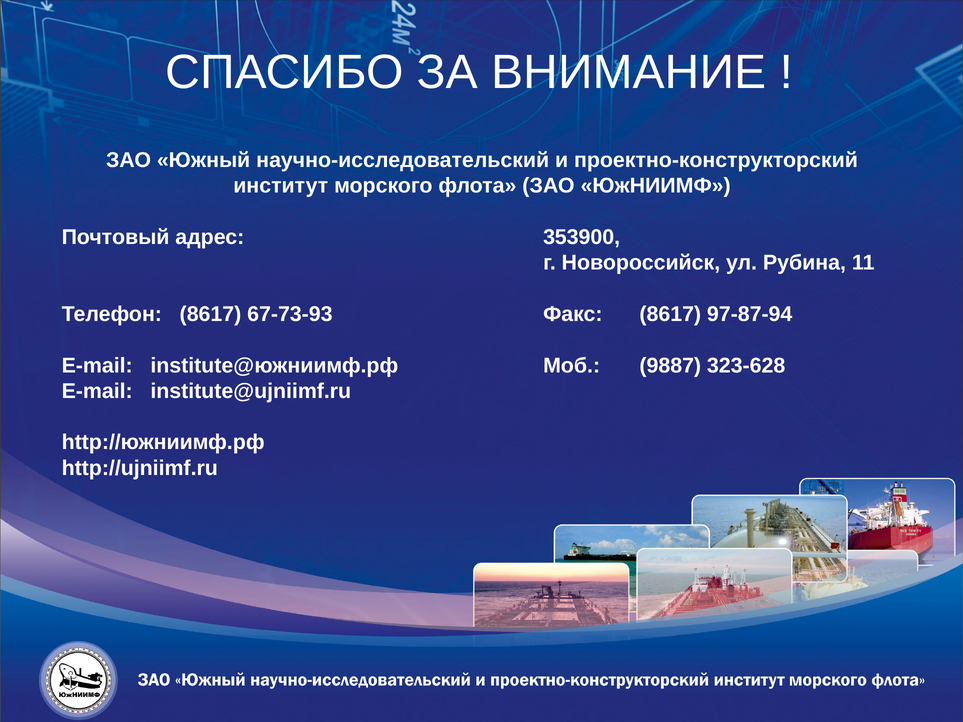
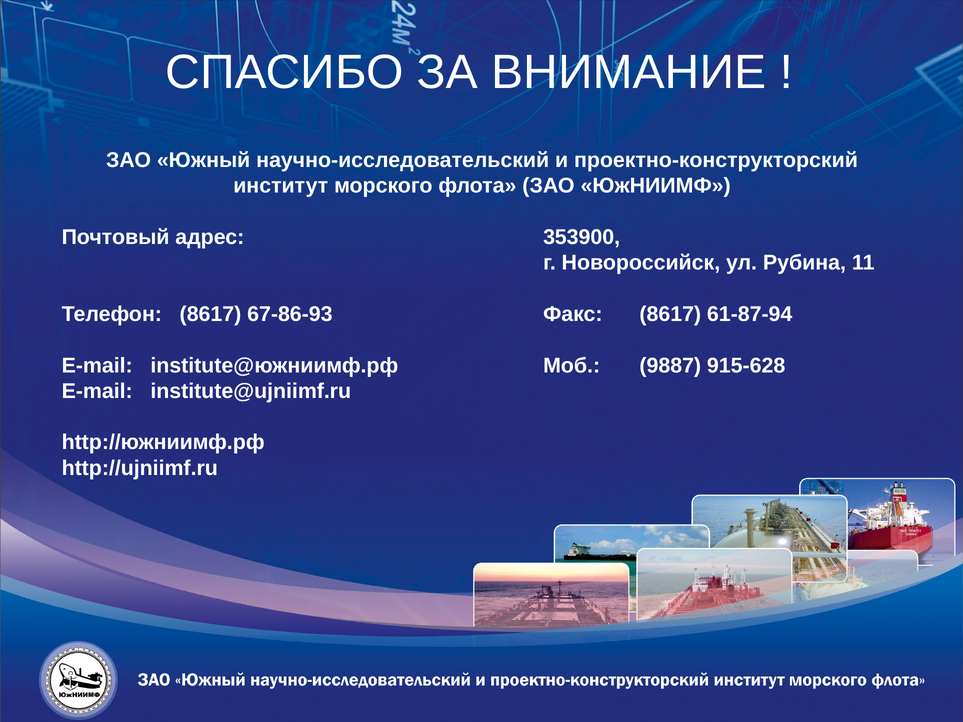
67-73-93: 67-73-93 -> 67-86-93
97-87-94: 97-87-94 -> 61-87-94
323-628: 323-628 -> 915-628
